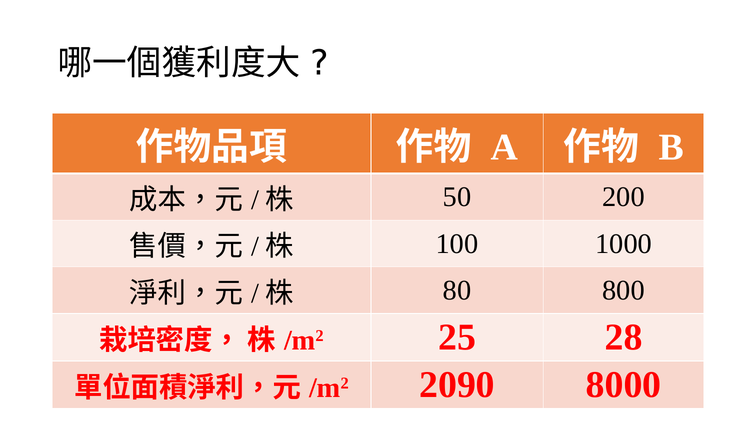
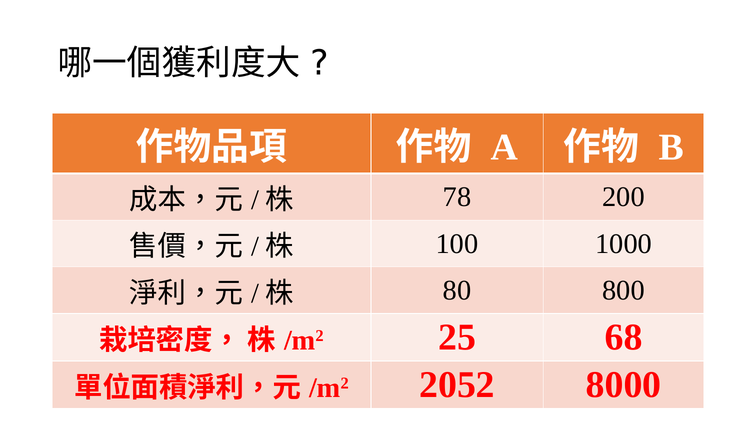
50: 50 -> 78
28: 28 -> 68
2090: 2090 -> 2052
